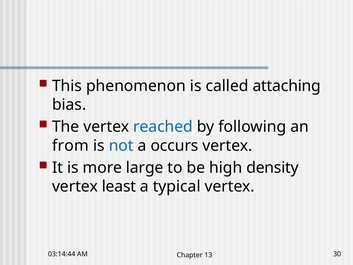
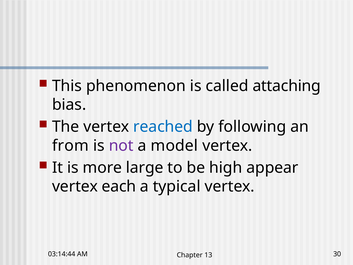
not colour: blue -> purple
occurs: occurs -> model
density: density -> appear
least: least -> each
